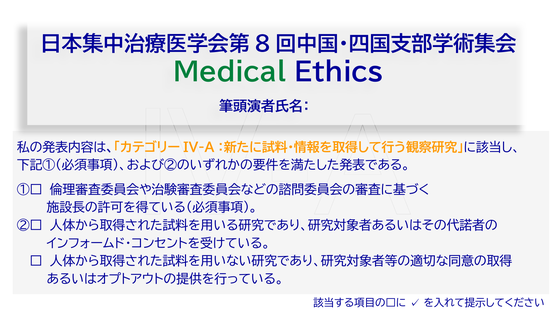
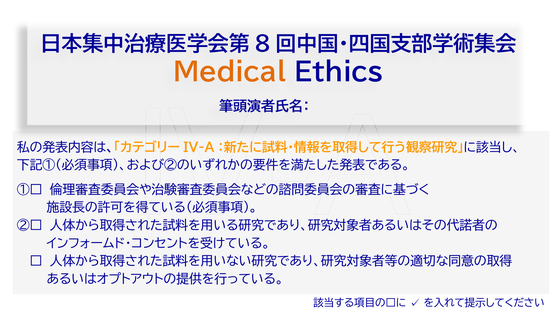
Medical colour: green -> orange
